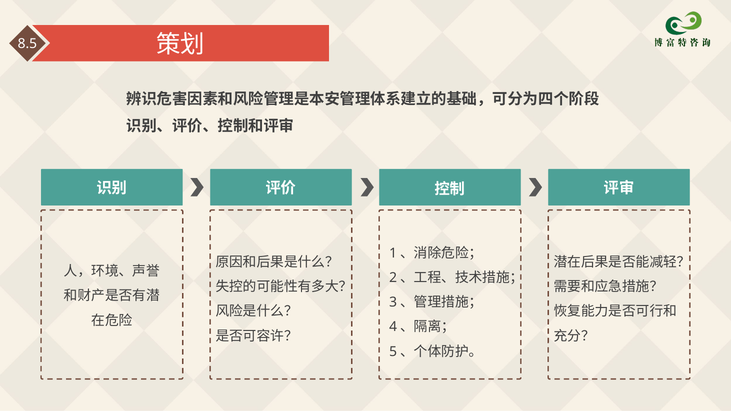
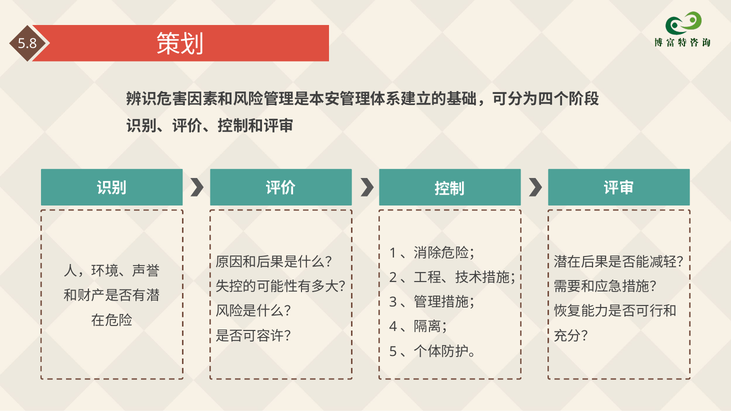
8.5: 8.5 -> 5.8
